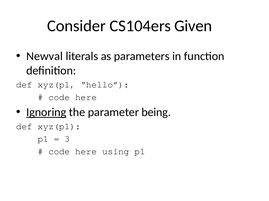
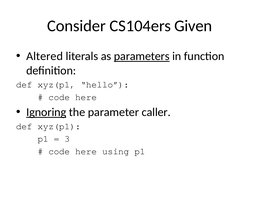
Newval: Newval -> Altered
parameters underline: none -> present
being: being -> caller
